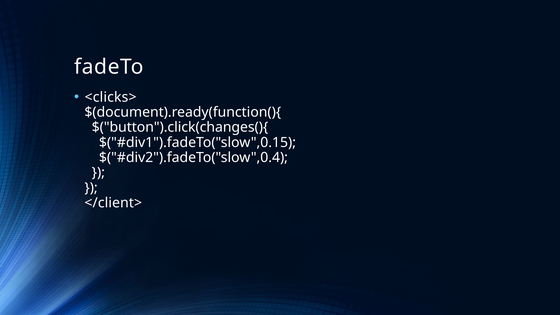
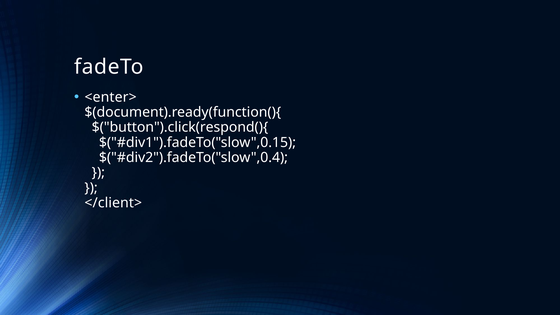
<clicks>: <clicks> -> <enter>
$("button").click(changes(){: $("button").click(changes(){ -> $("button").click(respond(){
